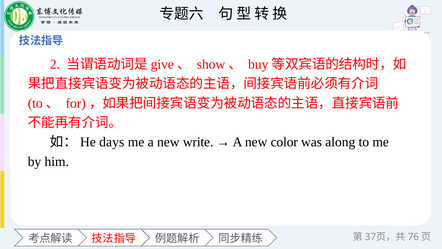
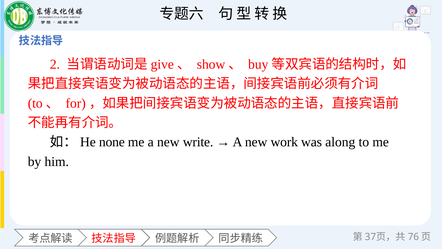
days: days -> none
color: color -> work
